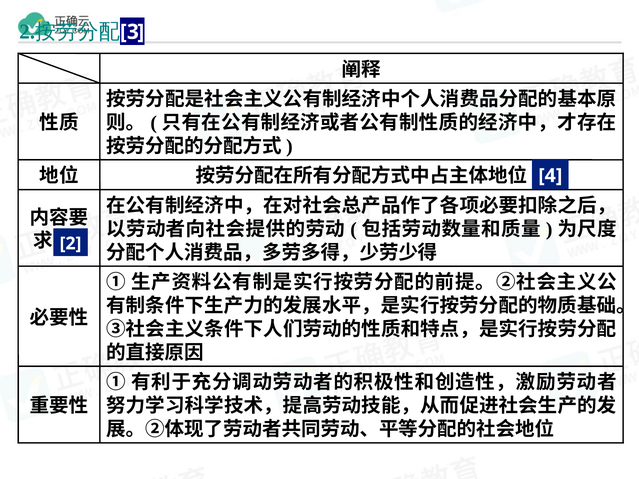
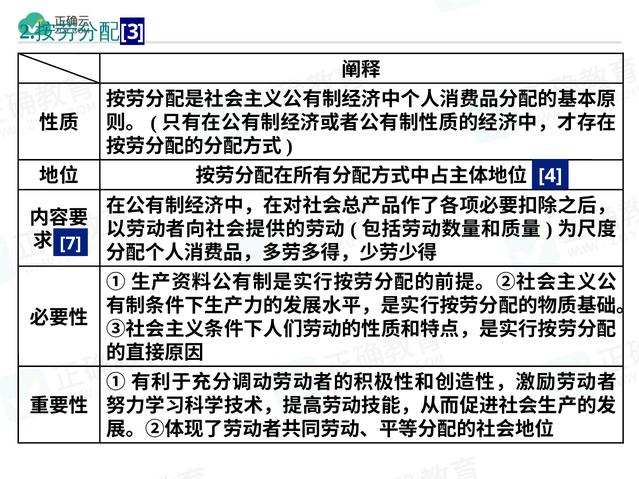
2: 2 -> 7
